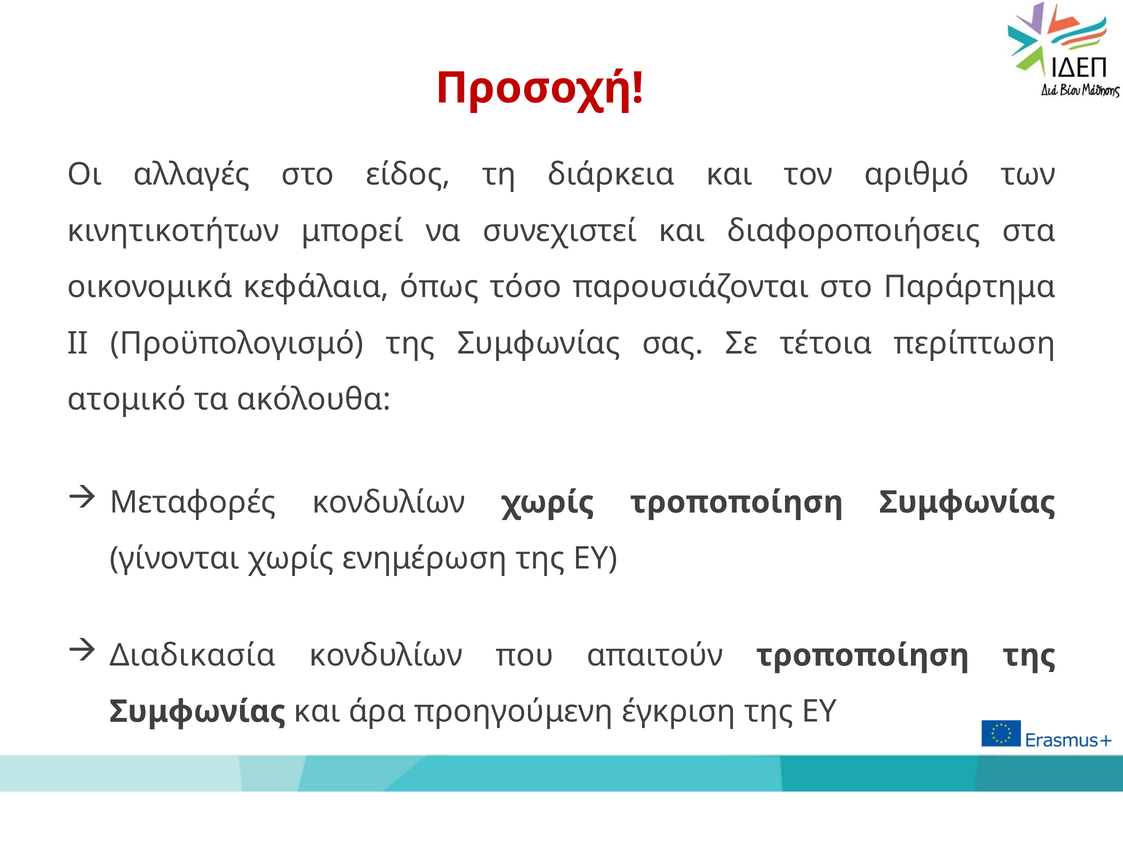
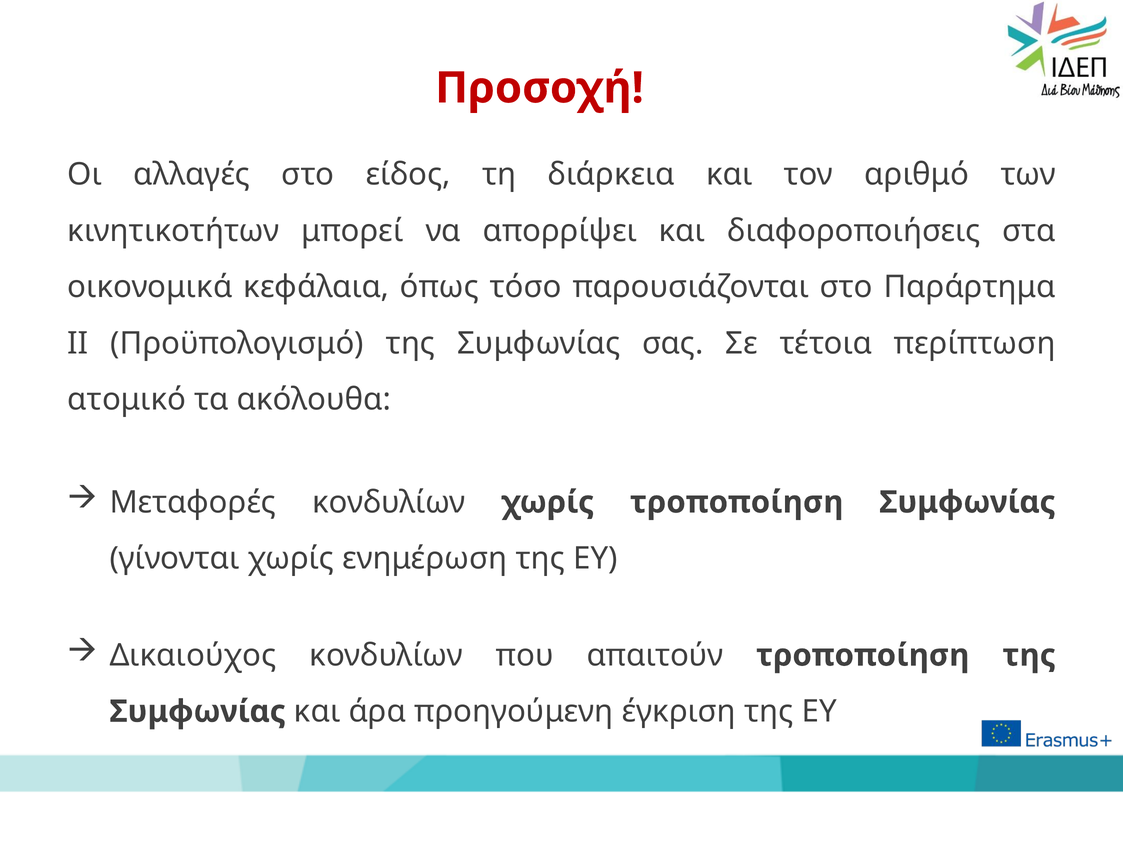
συνεχιστεί: συνεχιστεί -> απορρίψει
Διαδικασία: Διαδικασία -> Δικαιούχος
